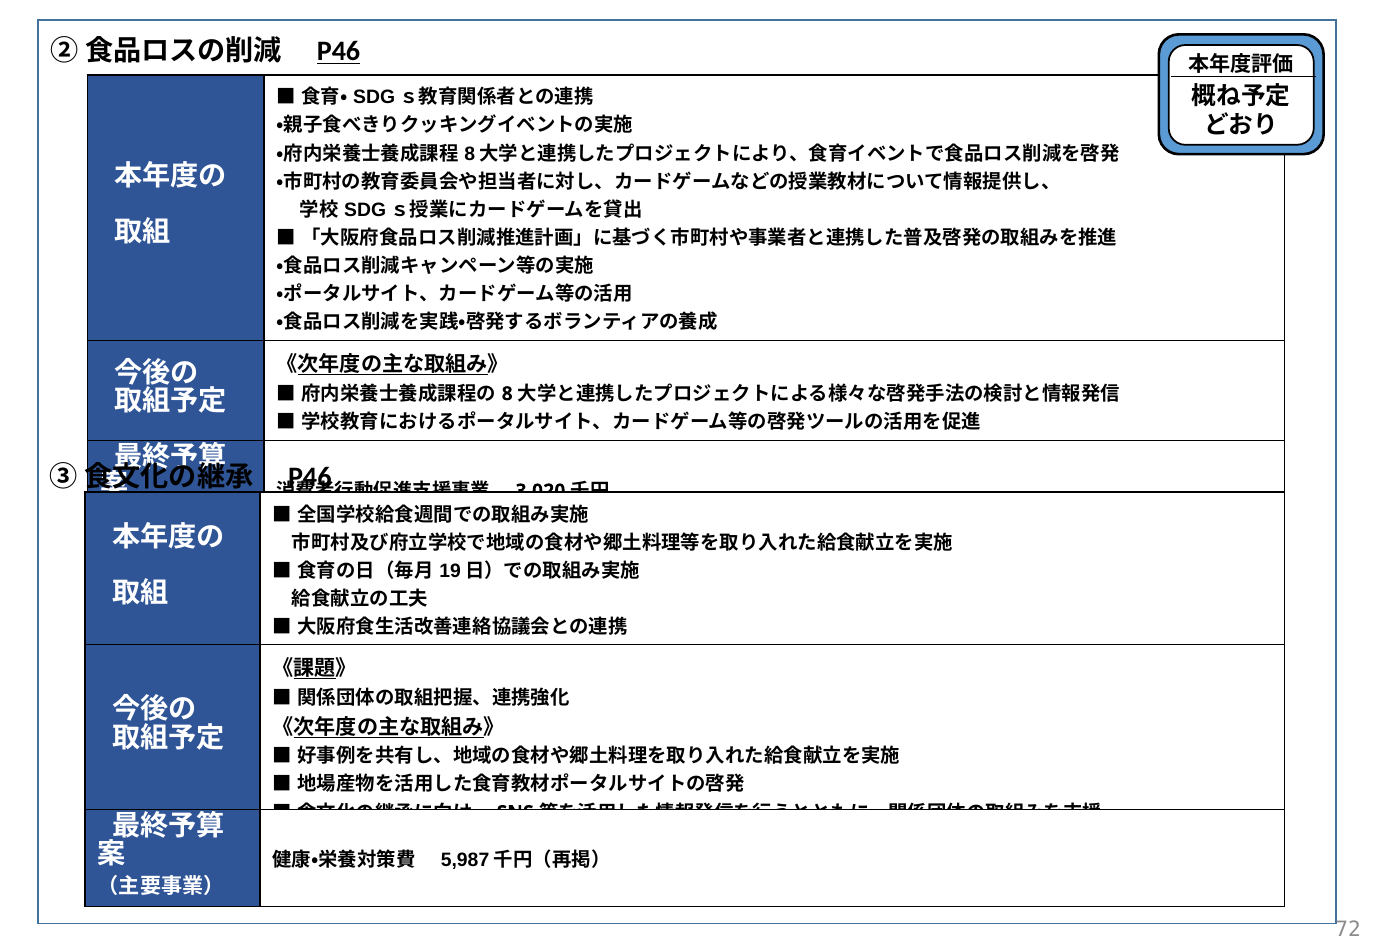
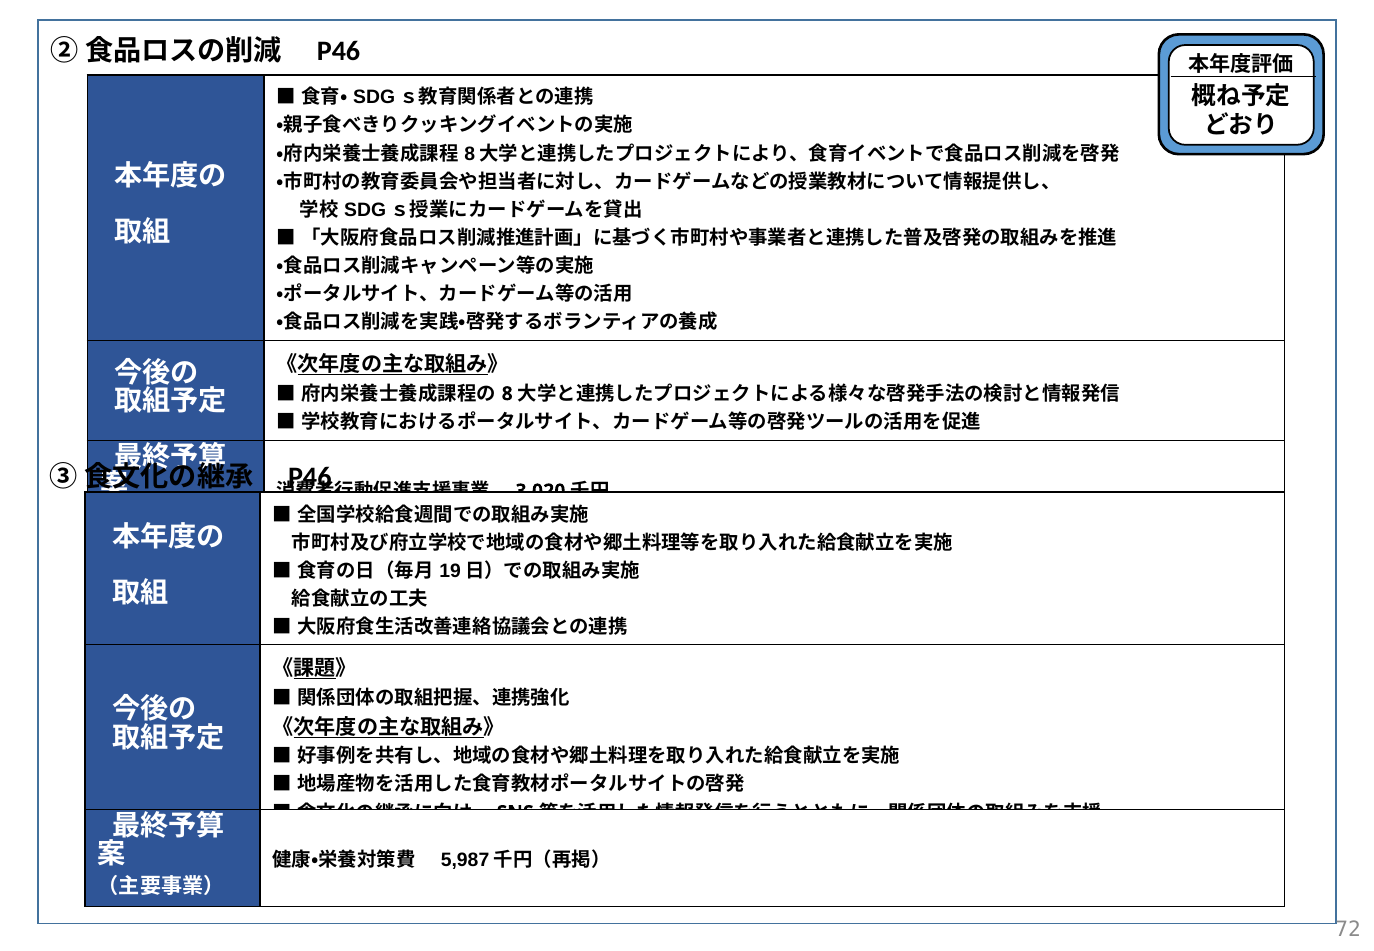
P46 at (339, 51) underline: present -> none
